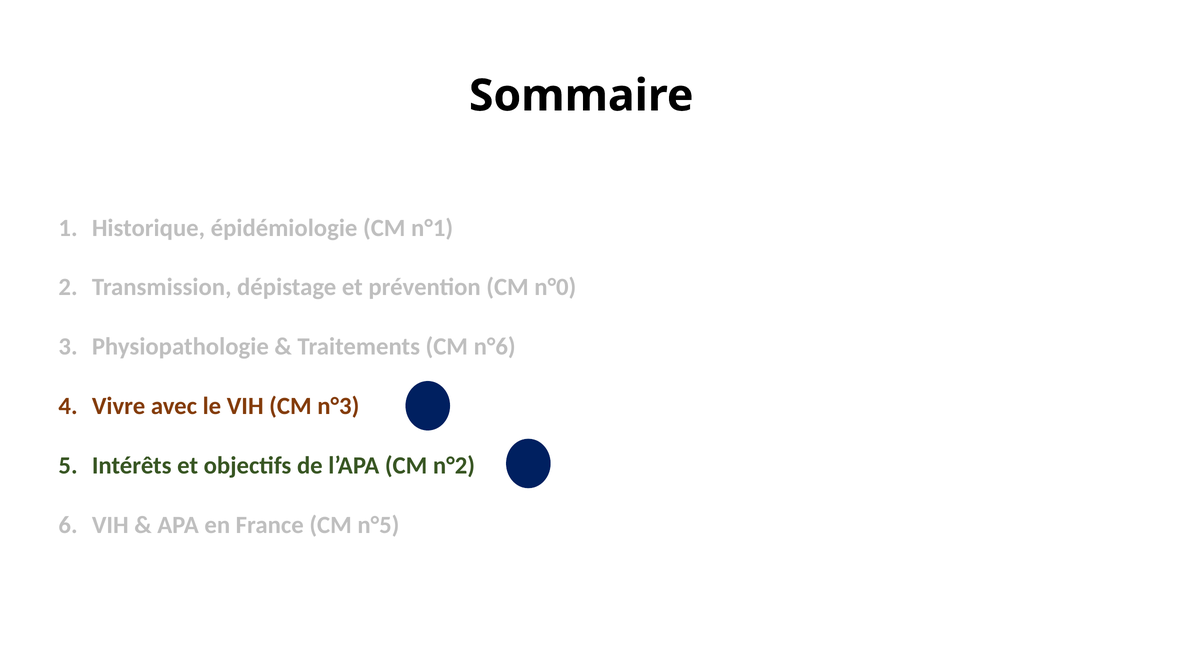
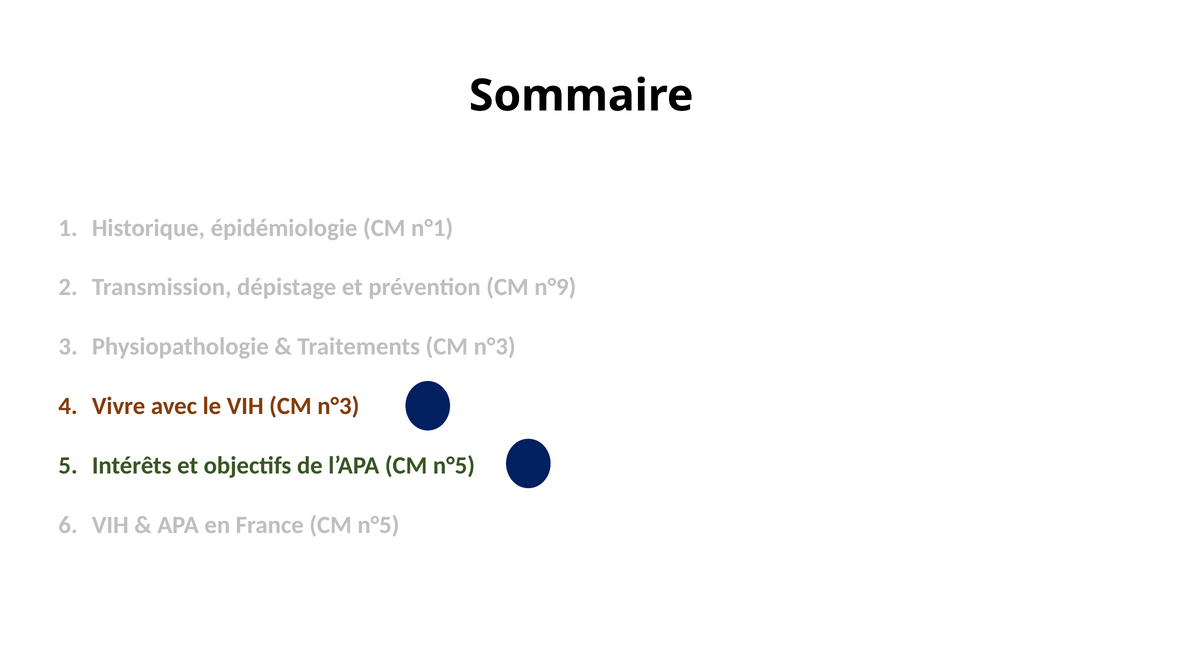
n°0: n°0 -> n°9
Traitements CM n°6: n°6 -> n°3
l’APA CM n°2: n°2 -> n°5
